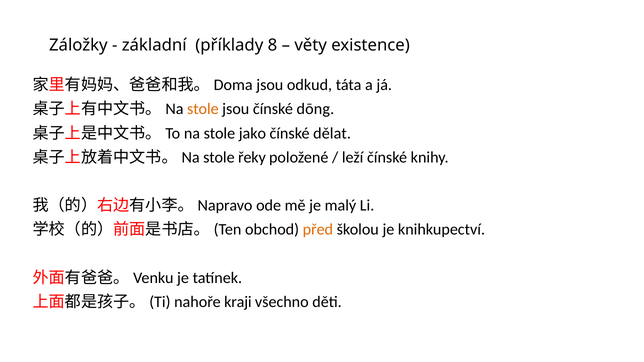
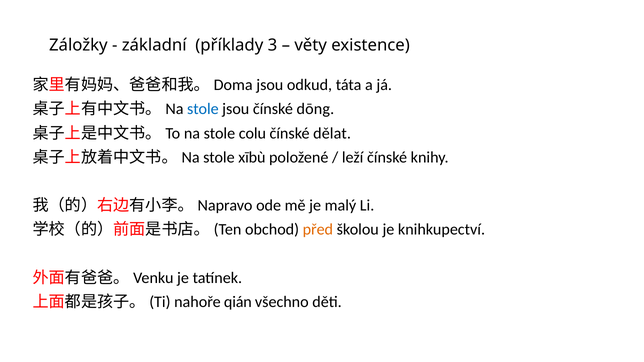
8: 8 -> 3
stole at (203, 109) colour: orange -> blue
jako: jako -> colu
řeky: řeky -> xībù
kraji: kraji -> qián
